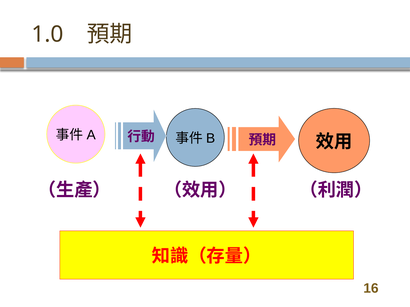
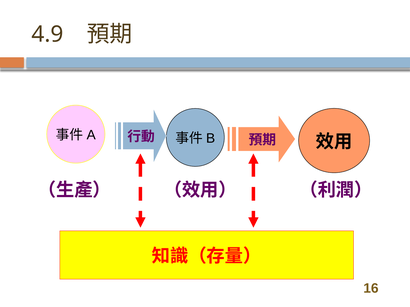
1.0: 1.0 -> 4.9
